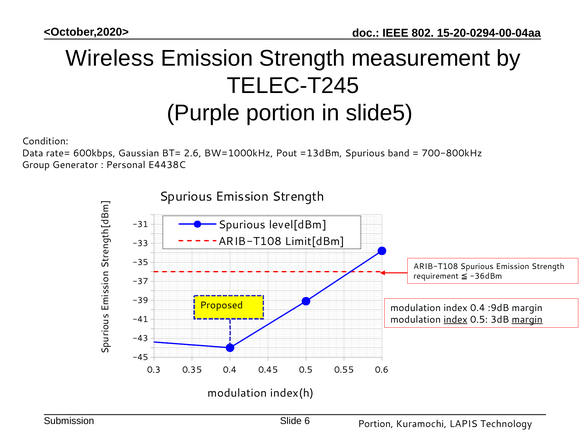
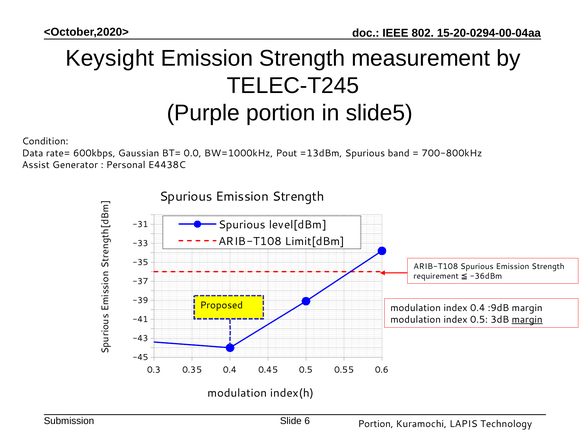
Wireless: Wireless -> Keysight
2.6: 2.6 -> 0.0
Group: Group -> Assist
index at (455, 319) underline: present -> none
